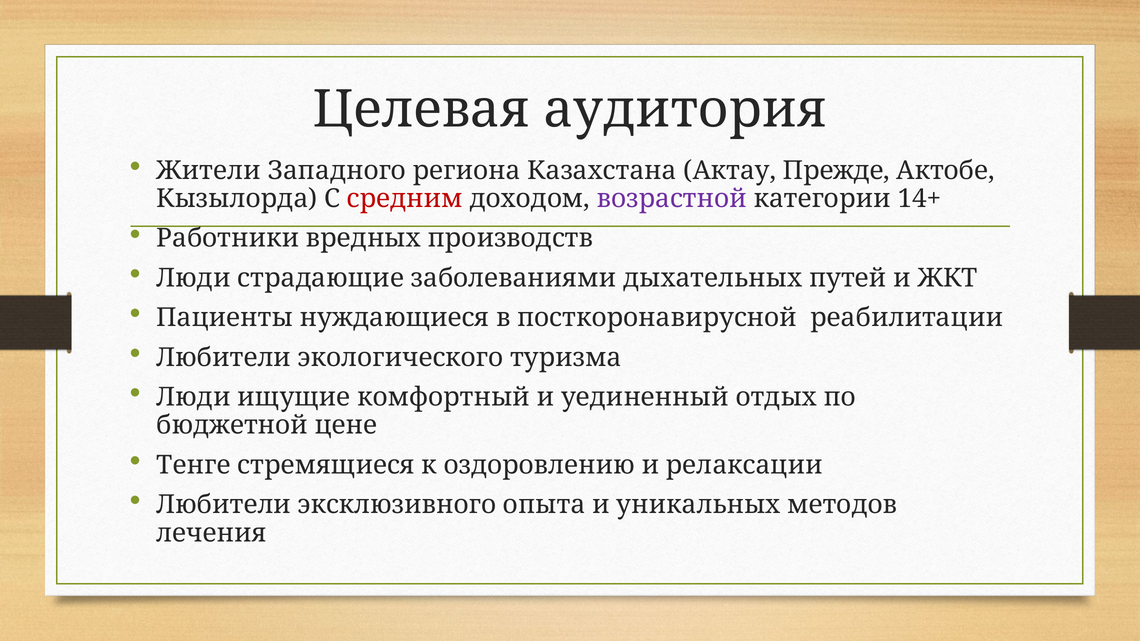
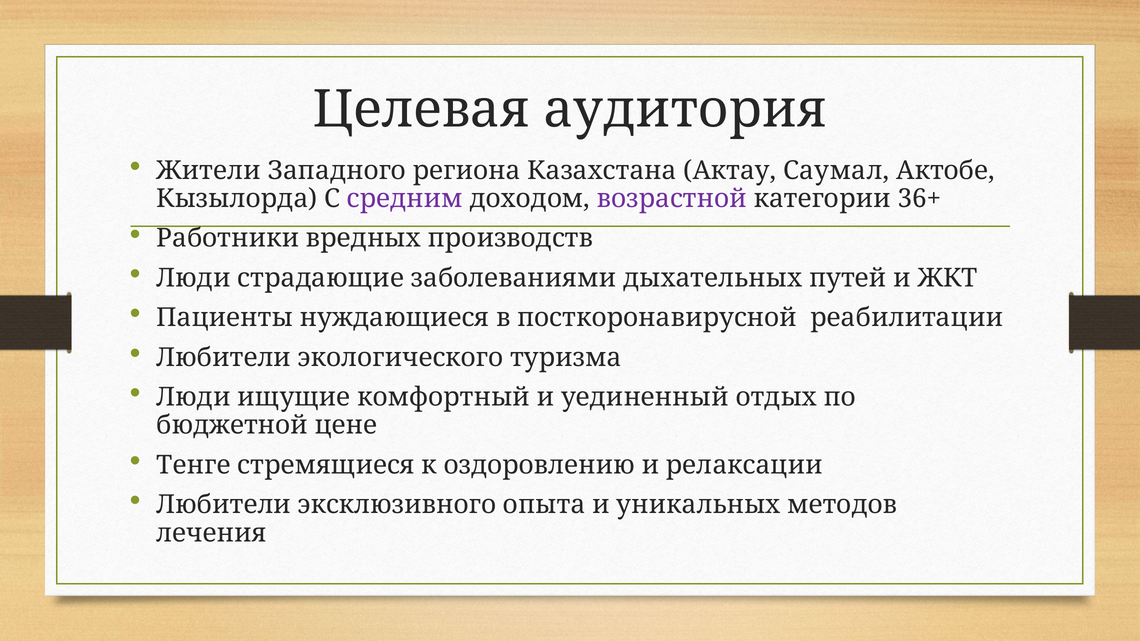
Прежде: Прежде -> Саумал
средним colour: red -> purple
14+: 14+ -> 36+
